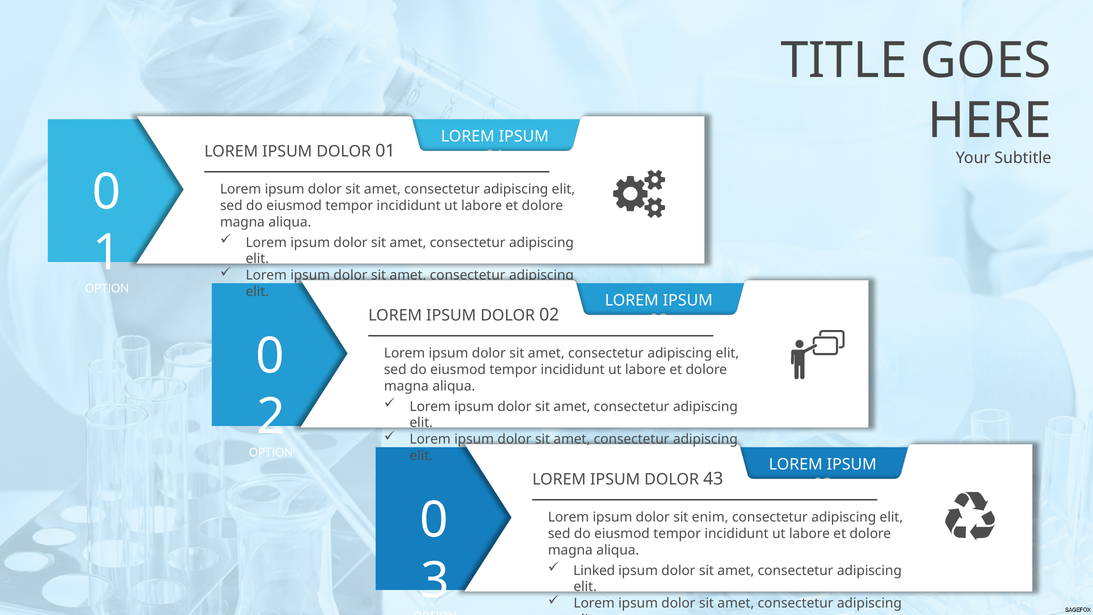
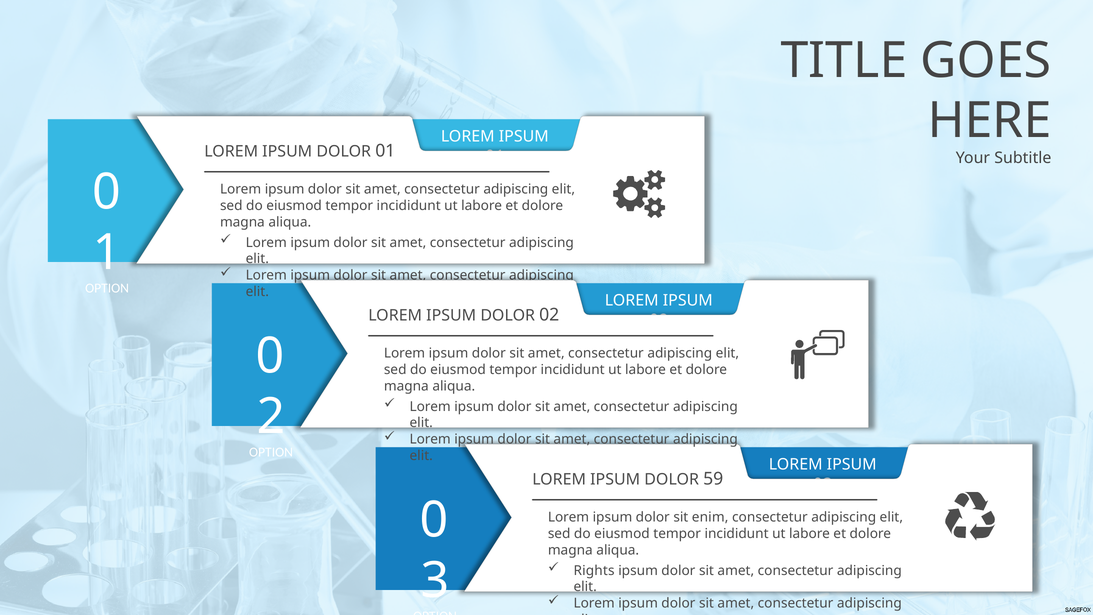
43: 43 -> 59
Linked: Linked -> Rights
